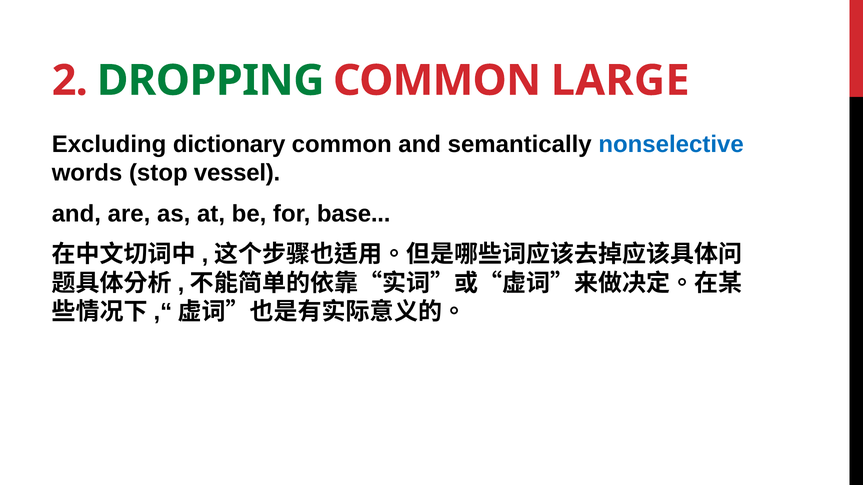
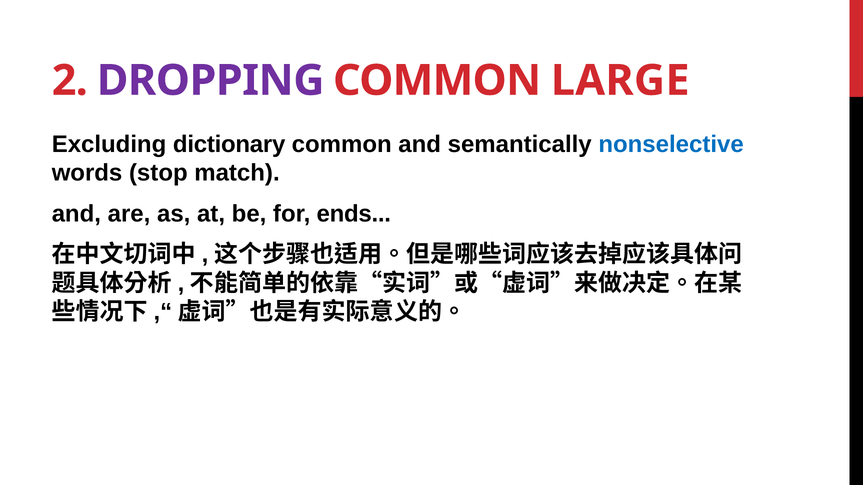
DROPPING colour: green -> purple
vessel: vessel -> match
base: base -> ends
